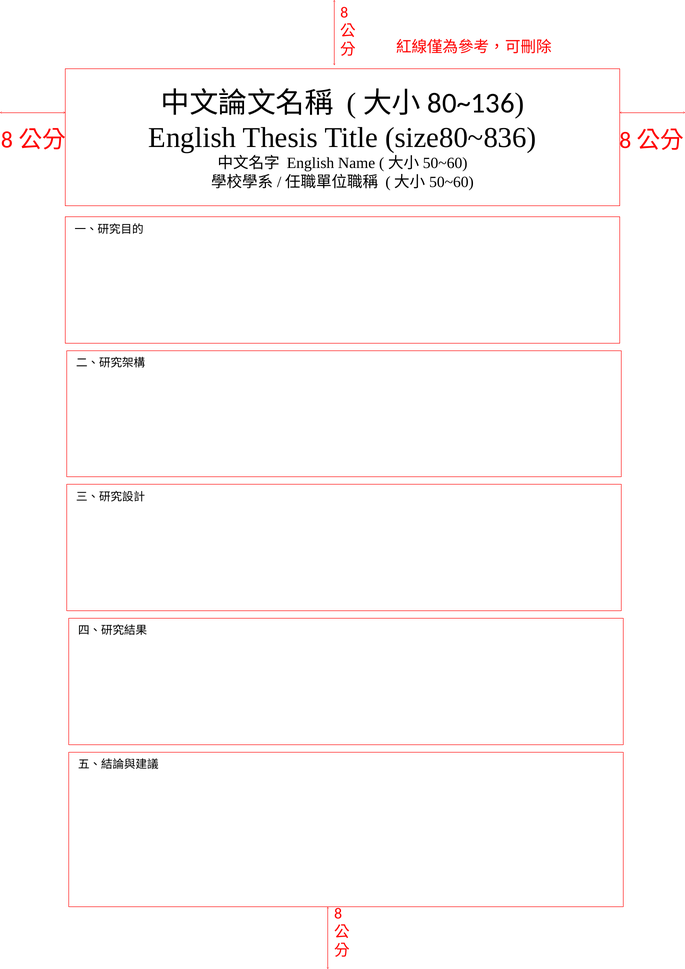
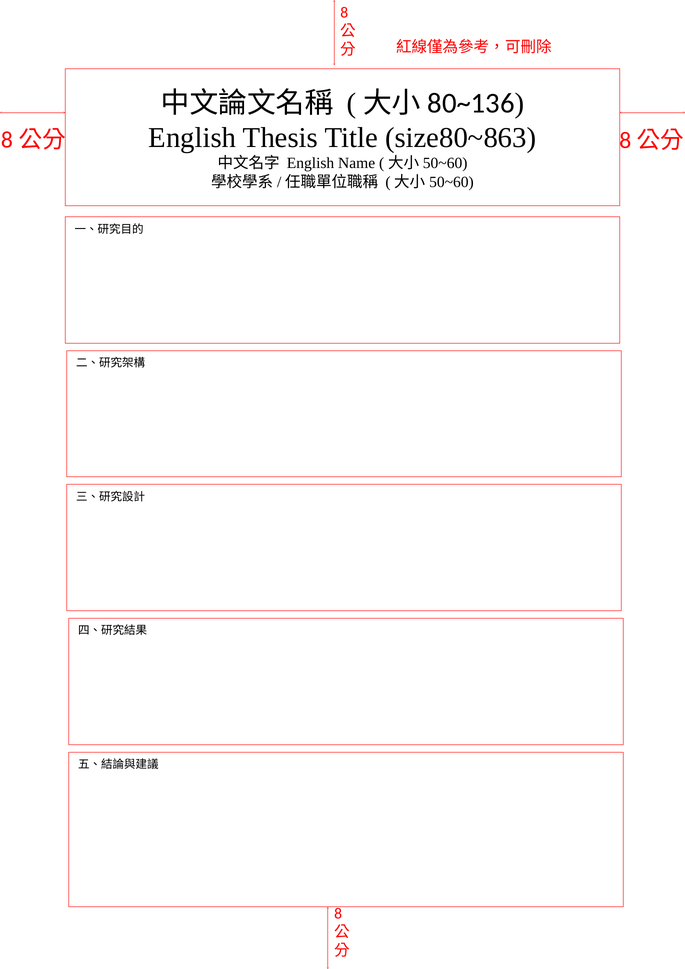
size80~836: size80~836 -> size80~863
